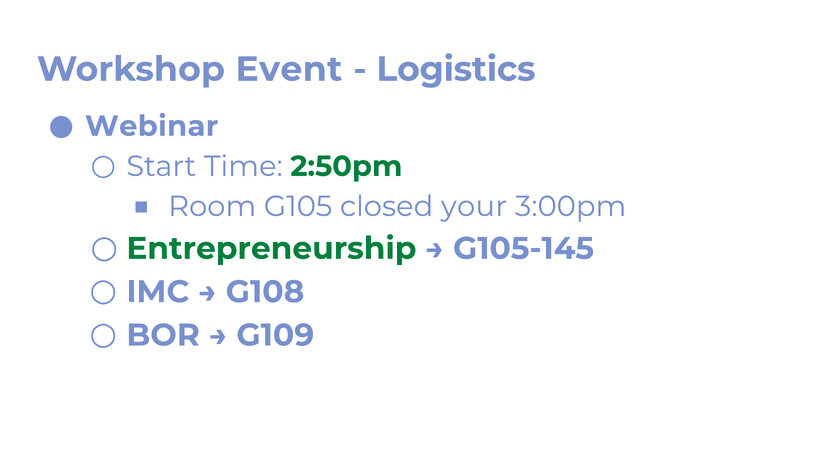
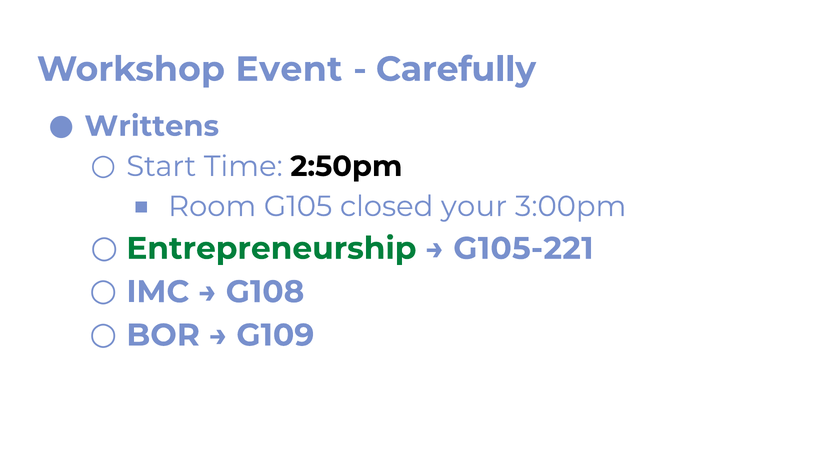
Logistics: Logistics -> Carefully
Webinar: Webinar -> Writtens
2:50pm colour: green -> black
G105-145: G105-145 -> G105-221
